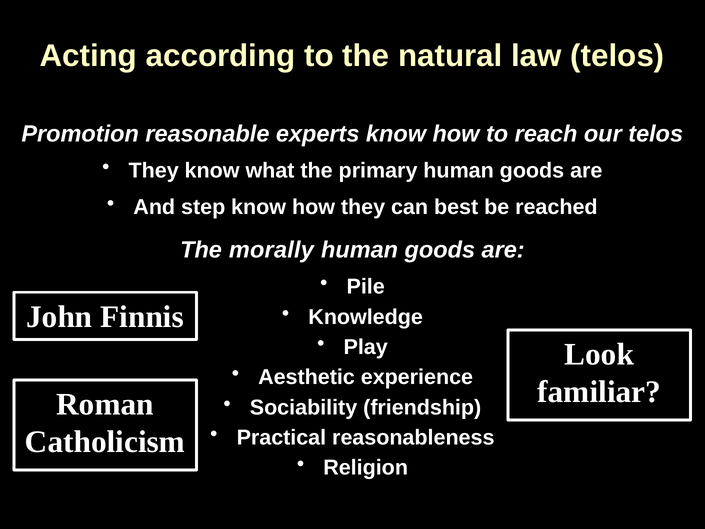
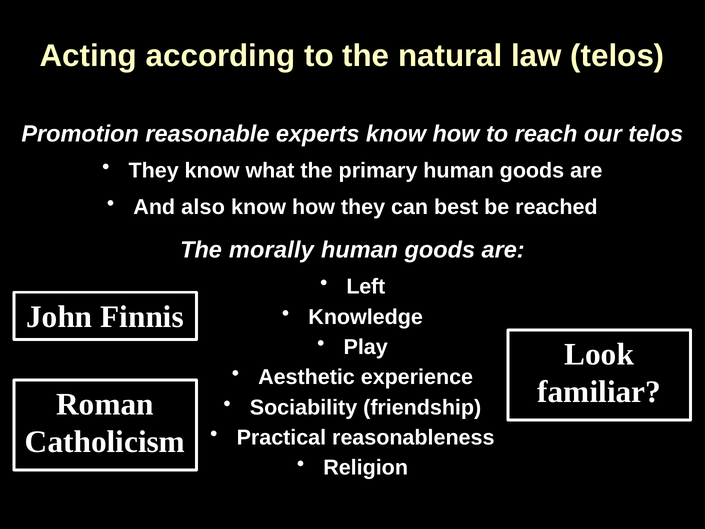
step: step -> also
Pile: Pile -> Left
